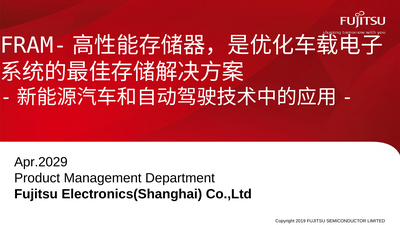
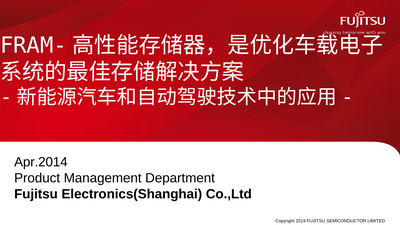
Apr.2029: Apr.2029 -> Apr.2014
